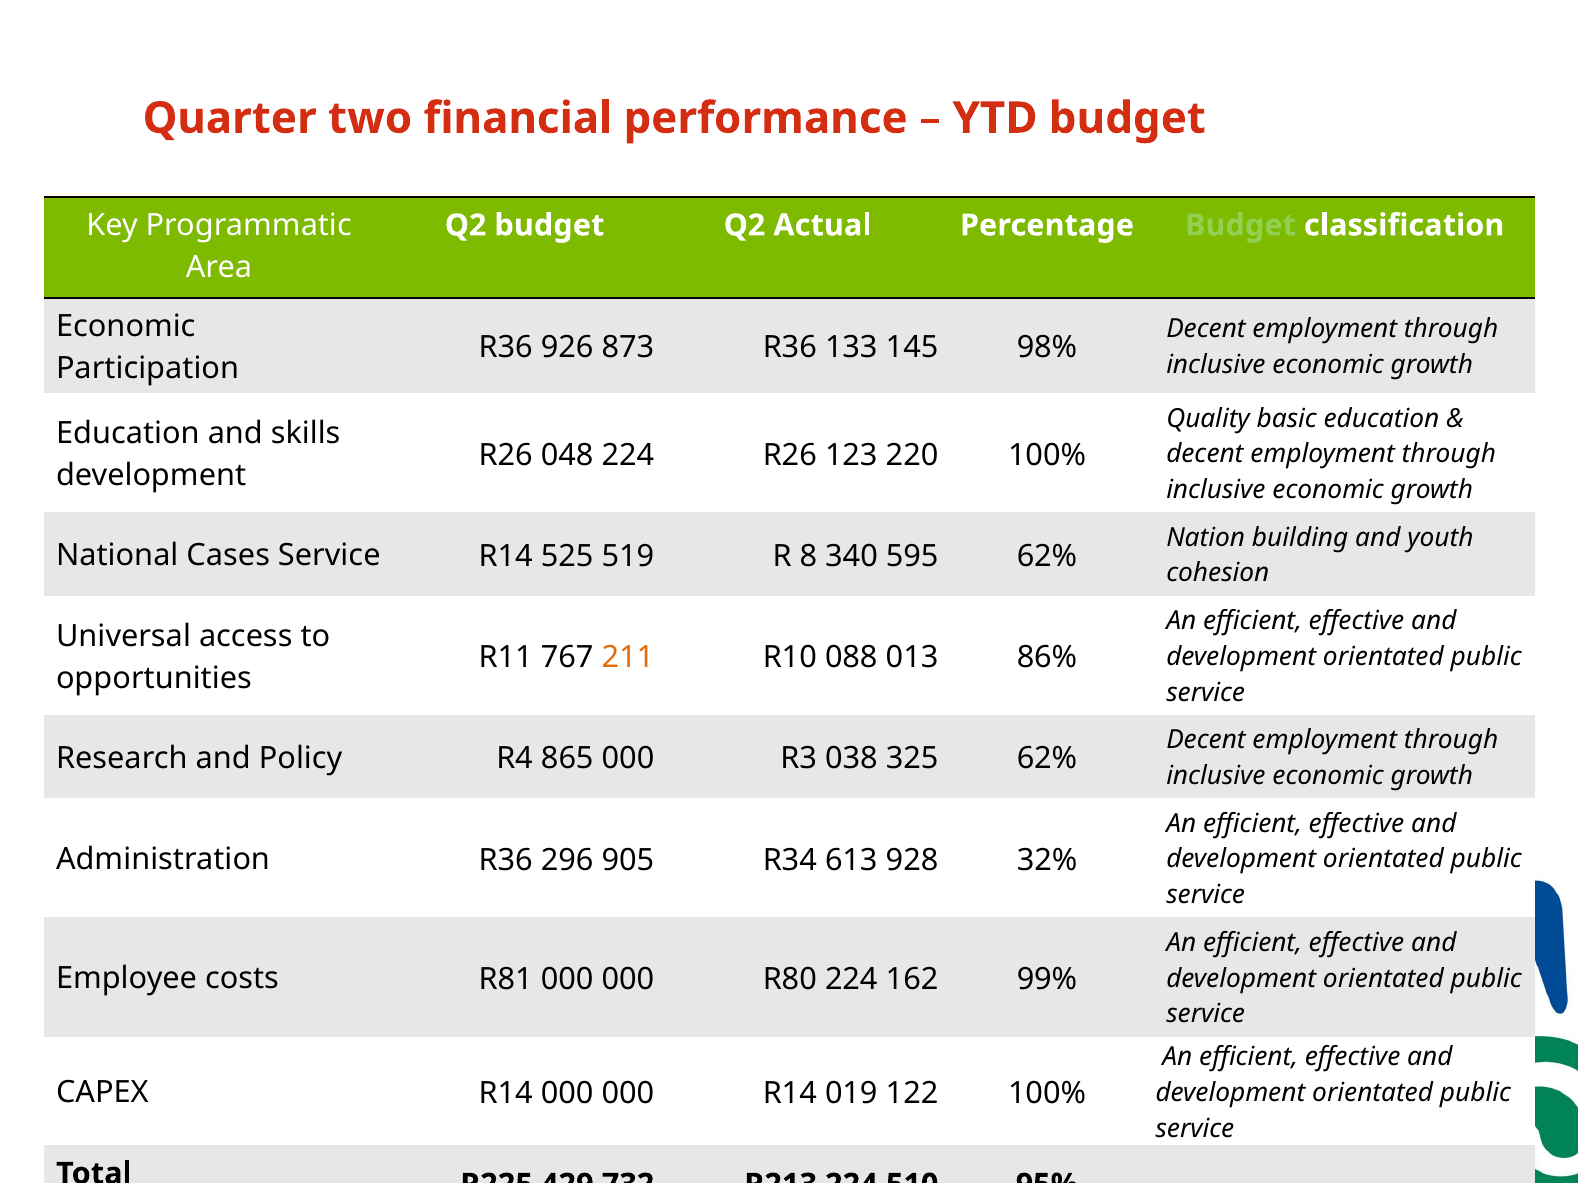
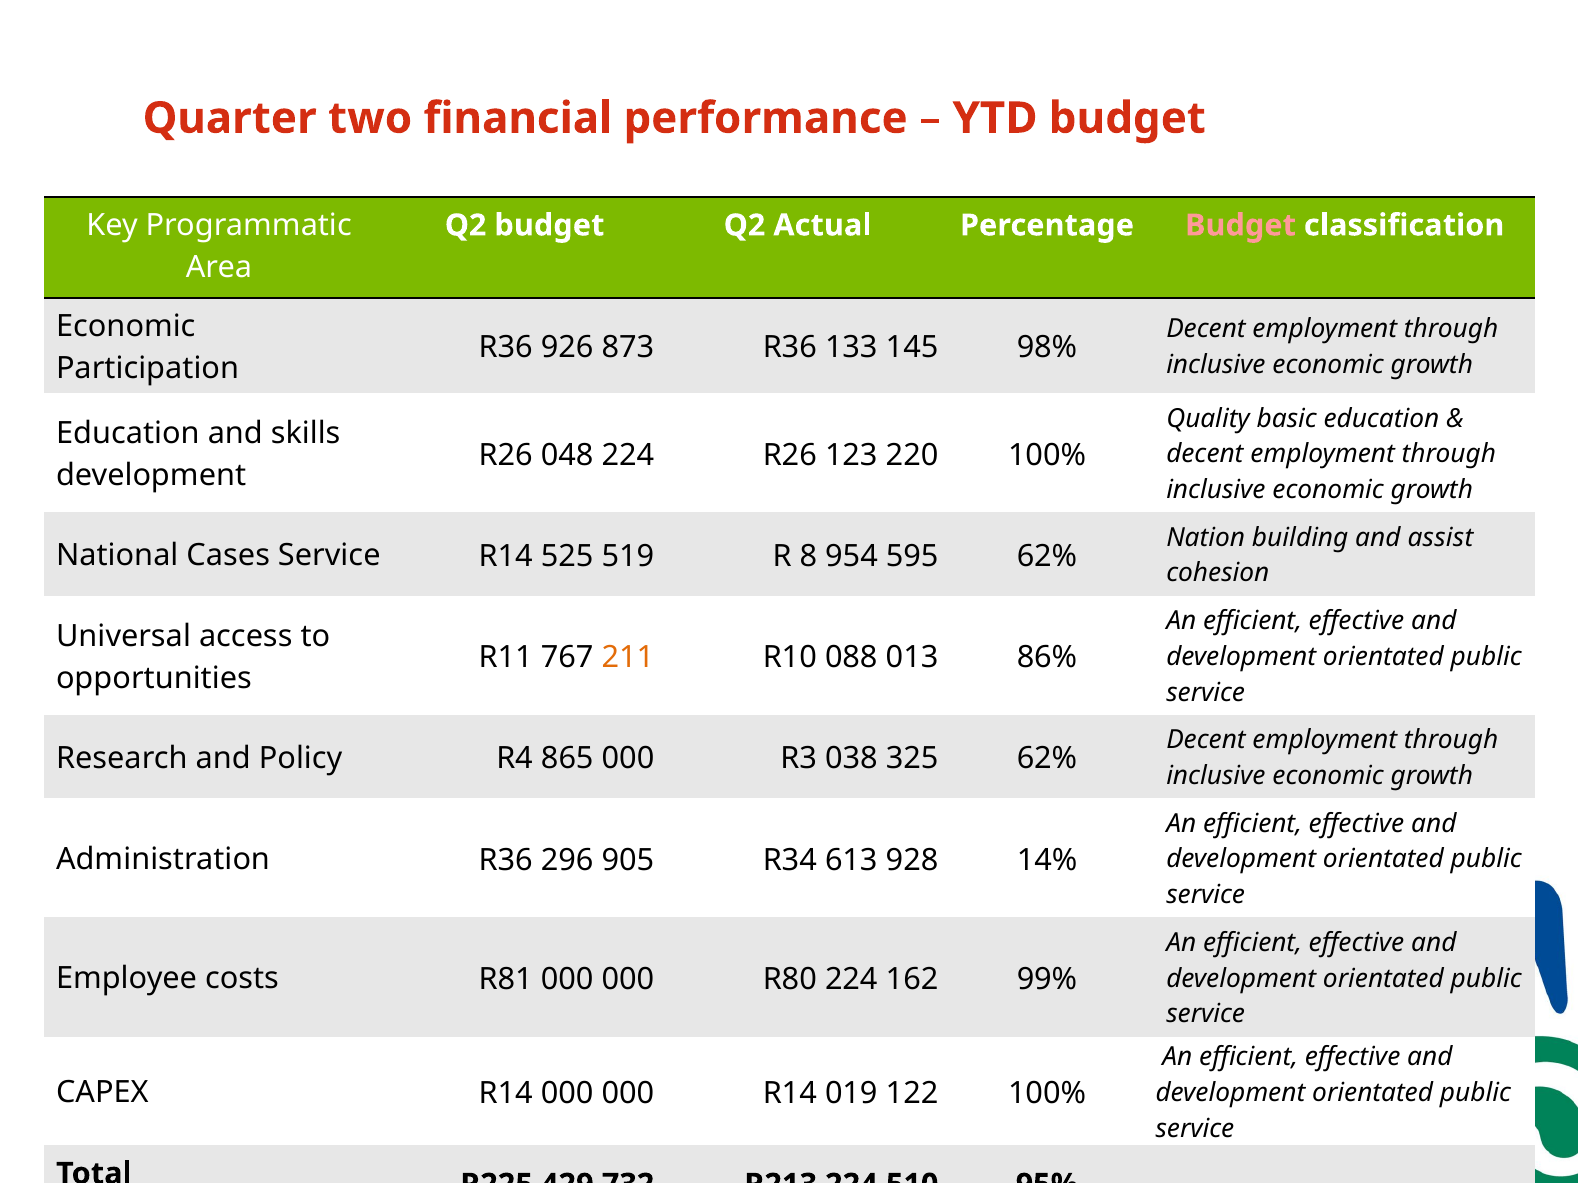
Budget at (1241, 225) colour: light green -> pink
youth: youth -> assist
340: 340 -> 954
32%: 32% -> 14%
